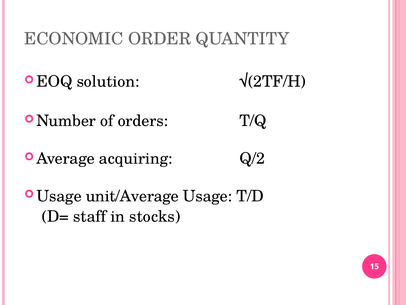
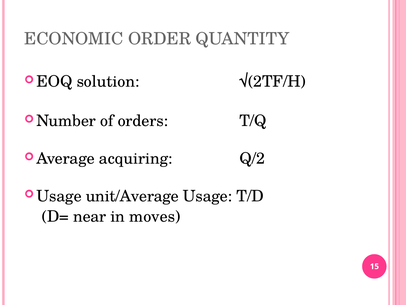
staff: staff -> near
stocks: stocks -> moves
